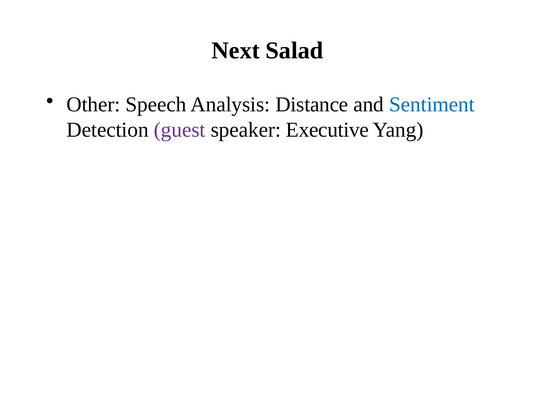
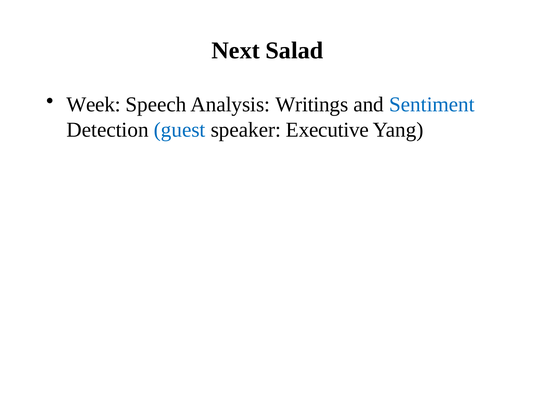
Other: Other -> Week
Distance: Distance -> Writings
guest colour: purple -> blue
